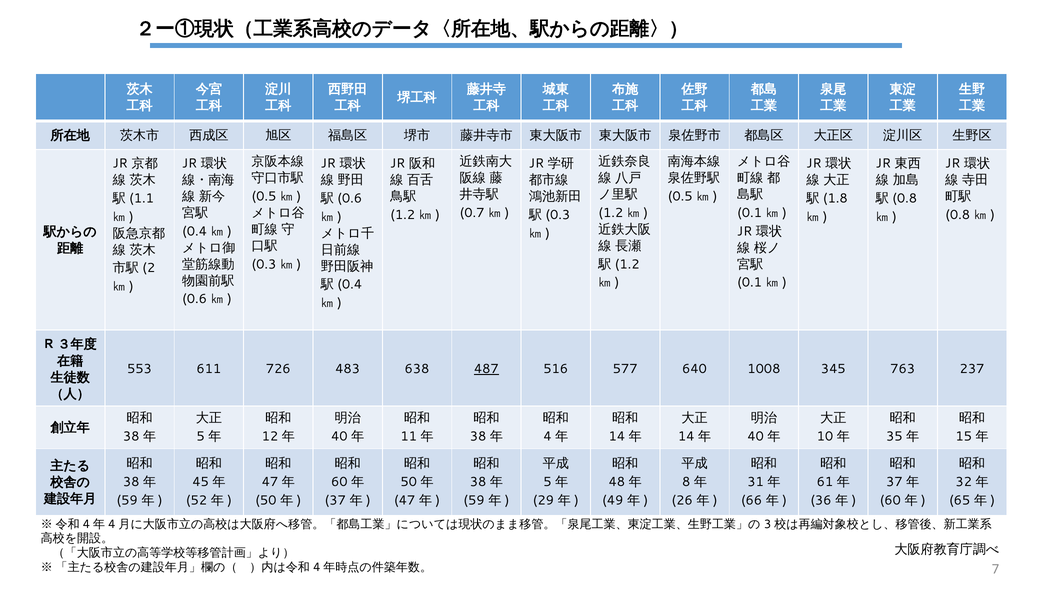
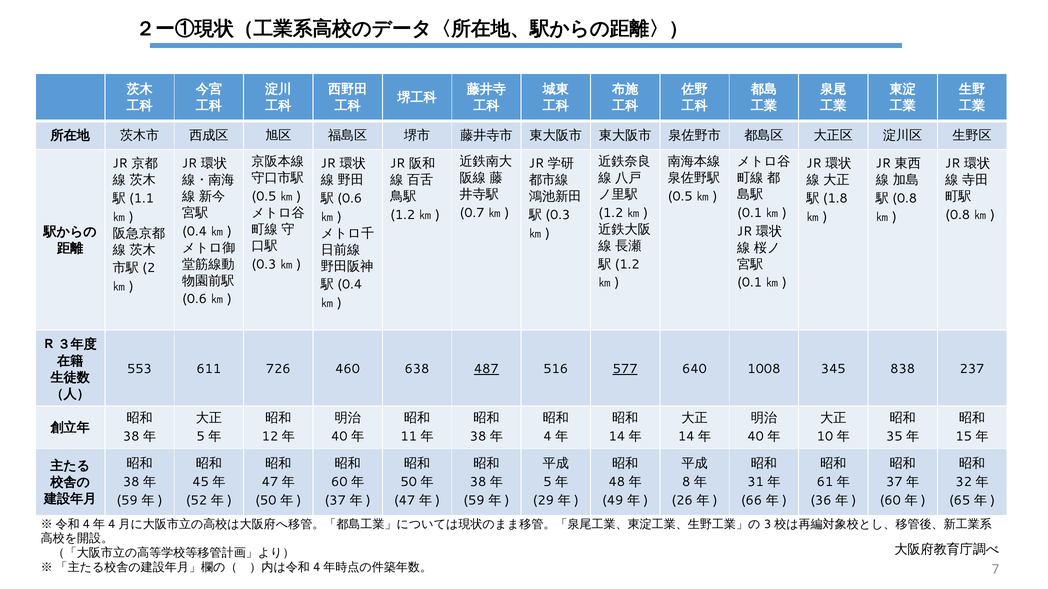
483: 483 -> 460
577 underline: none -> present
763: 763 -> 838
